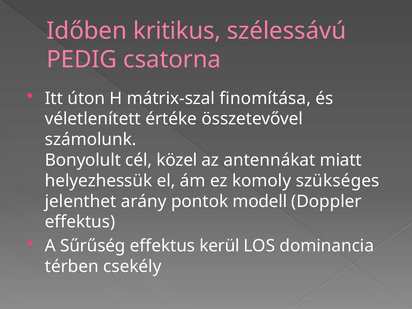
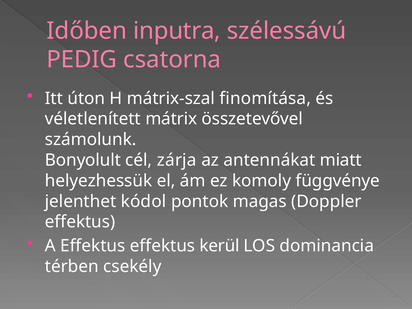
kritikus: kritikus -> inputra
értéke: értéke -> mátrix
közel: közel -> zárja
szükséges: szükséges -> függvénye
arány: arány -> kódol
modell: modell -> magas
A Sűrűség: Sűrűség -> Effektus
